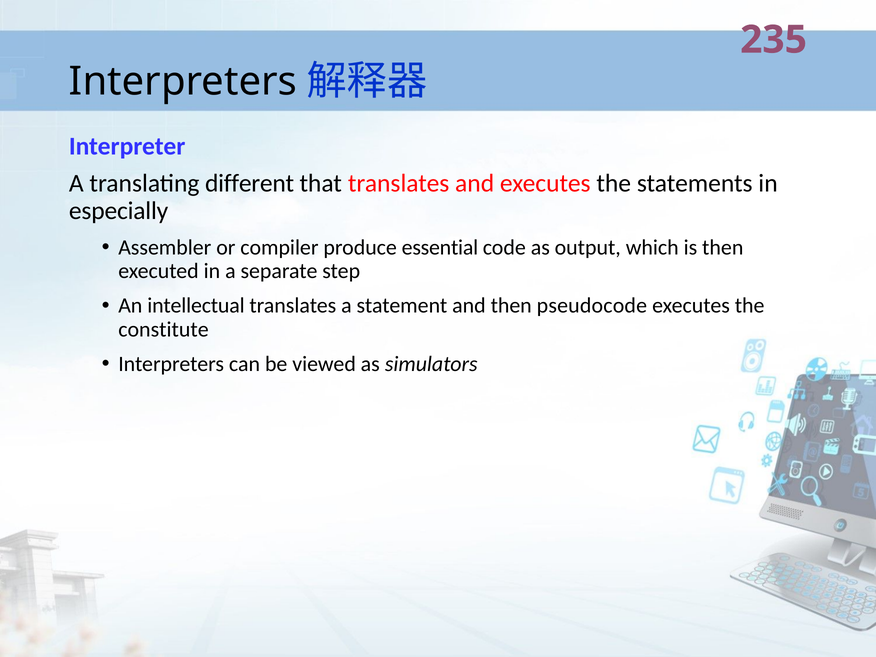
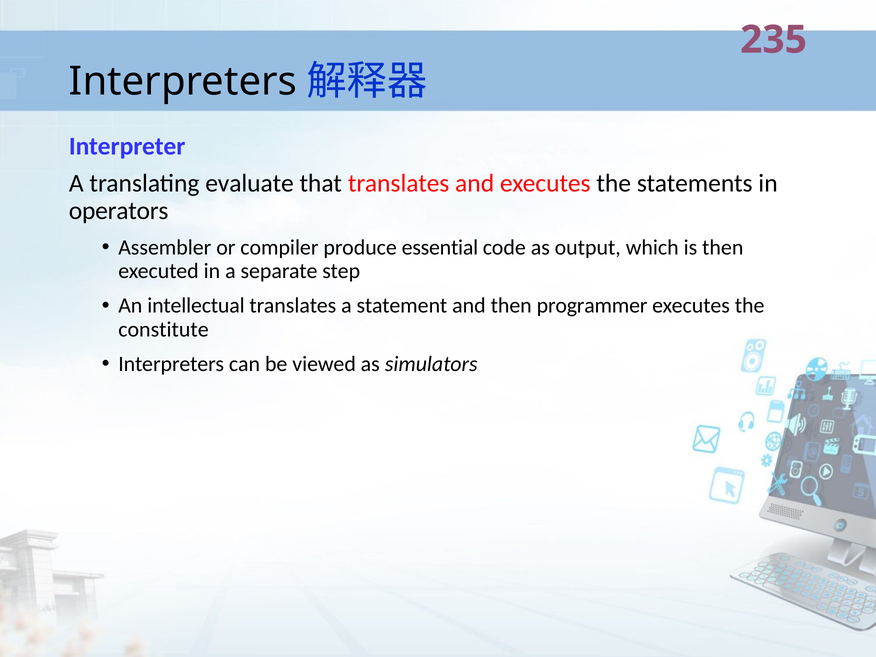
different: different -> evaluate
especially: especially -> operators
pseudocode: pseudocode -> programmer
